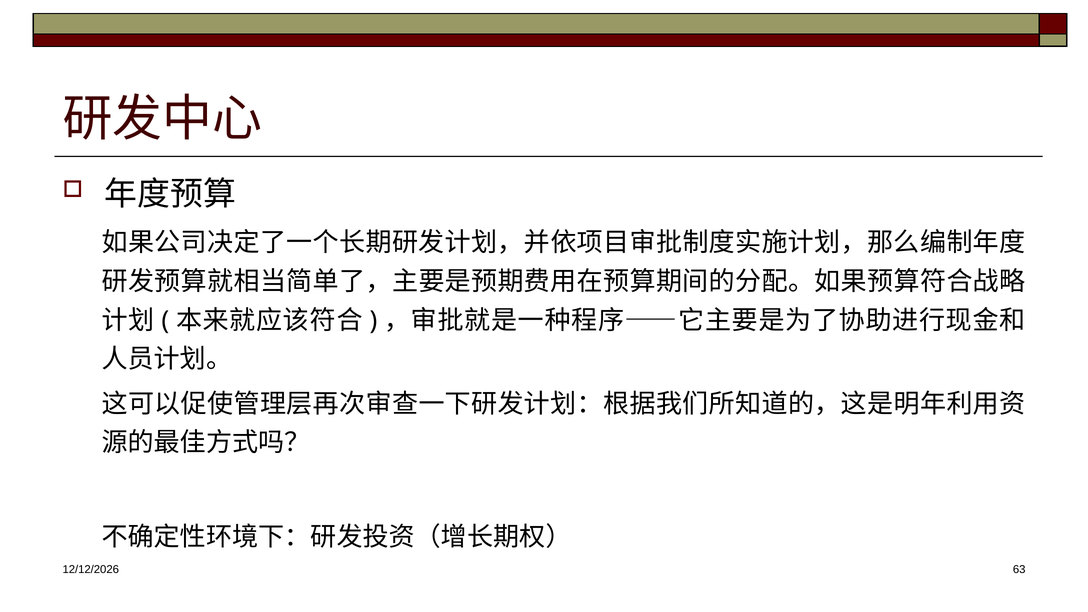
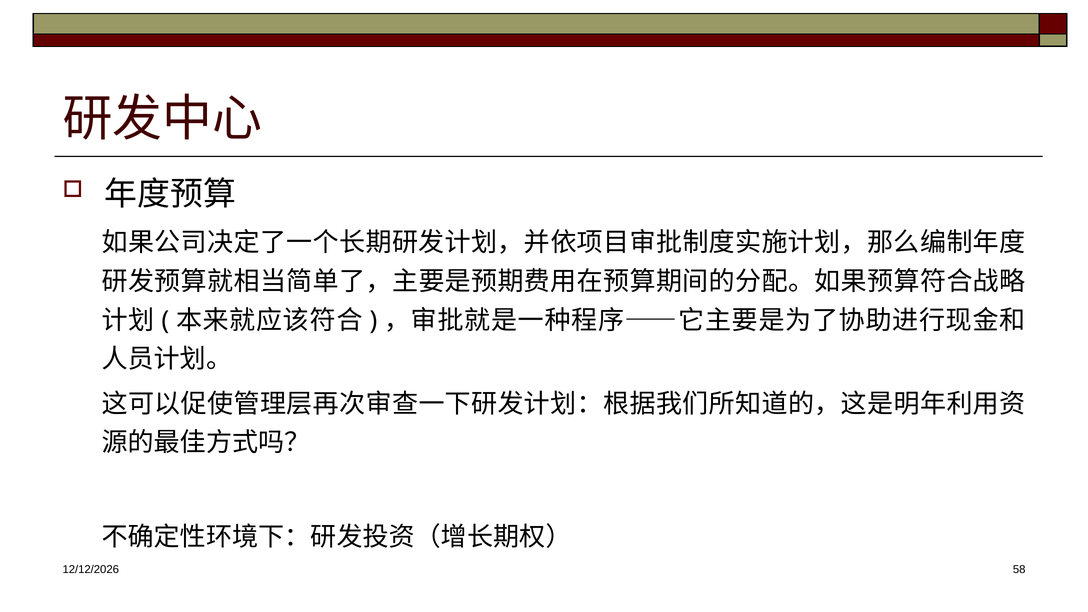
63: 63 -> 58
